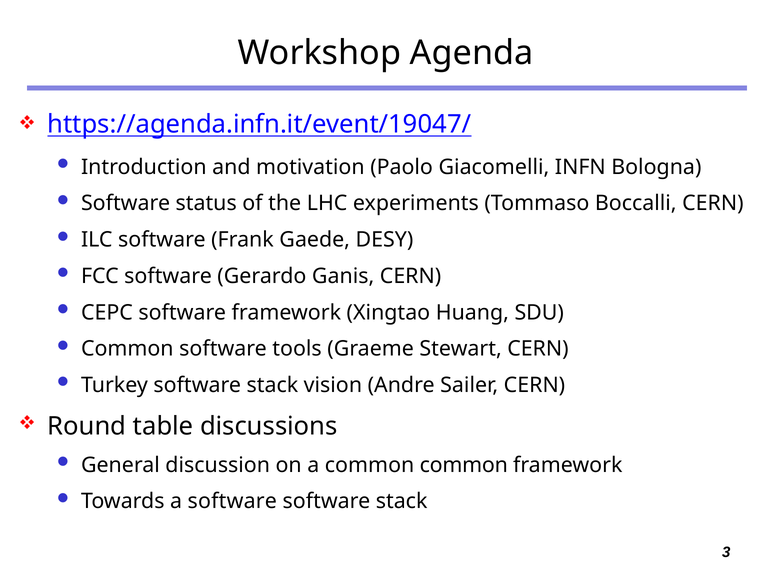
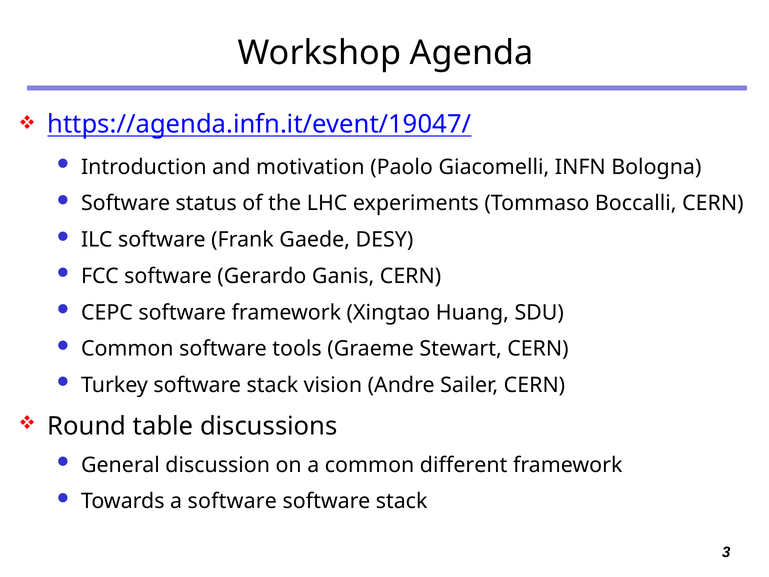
common common: common -> different
